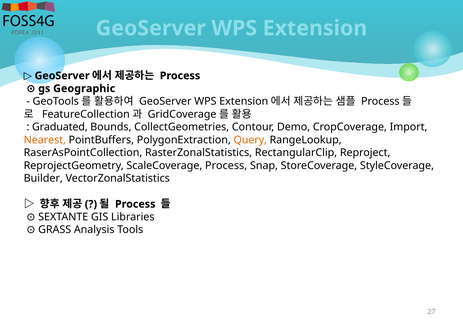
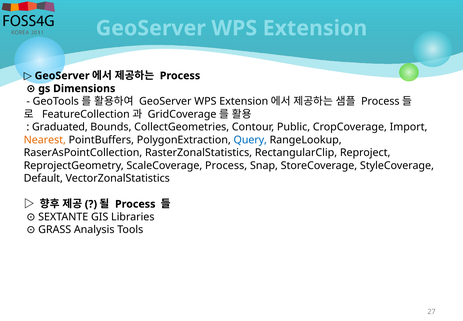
Geographic: Geographic -> Dimensions
Demo: Demo -> Public
Query colour: orange -> blue
Builder: Builder -> Default
